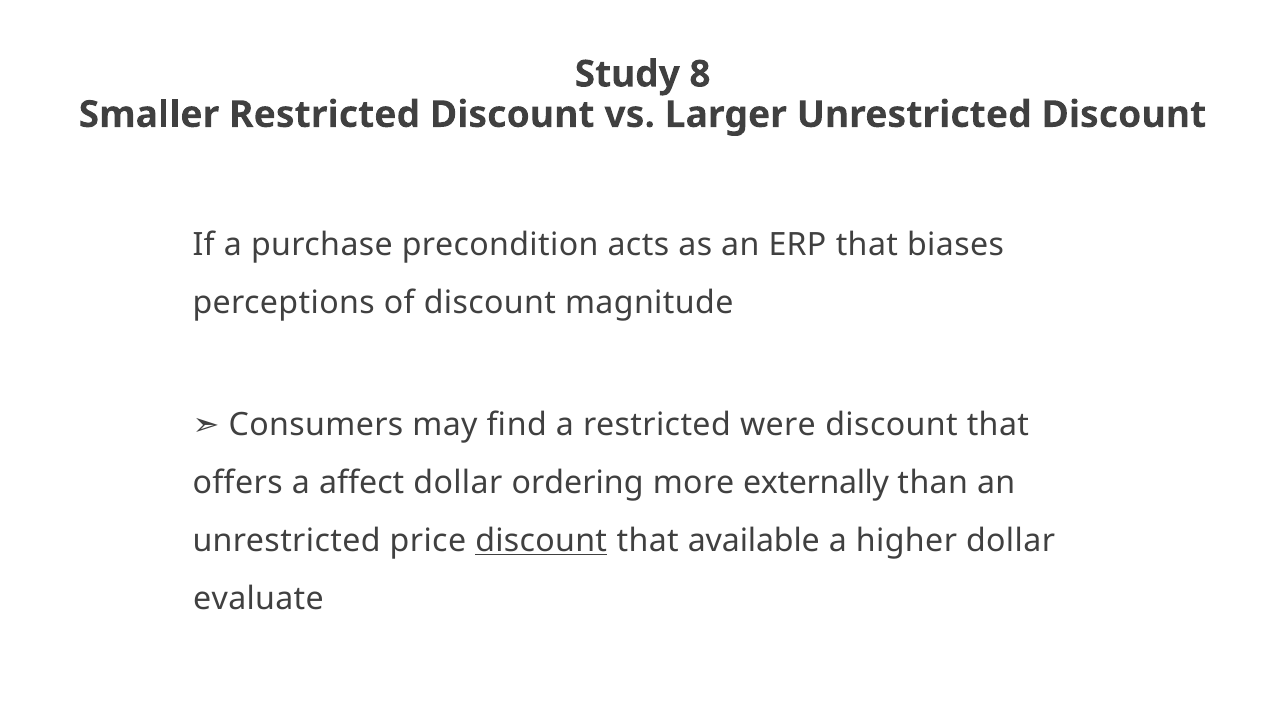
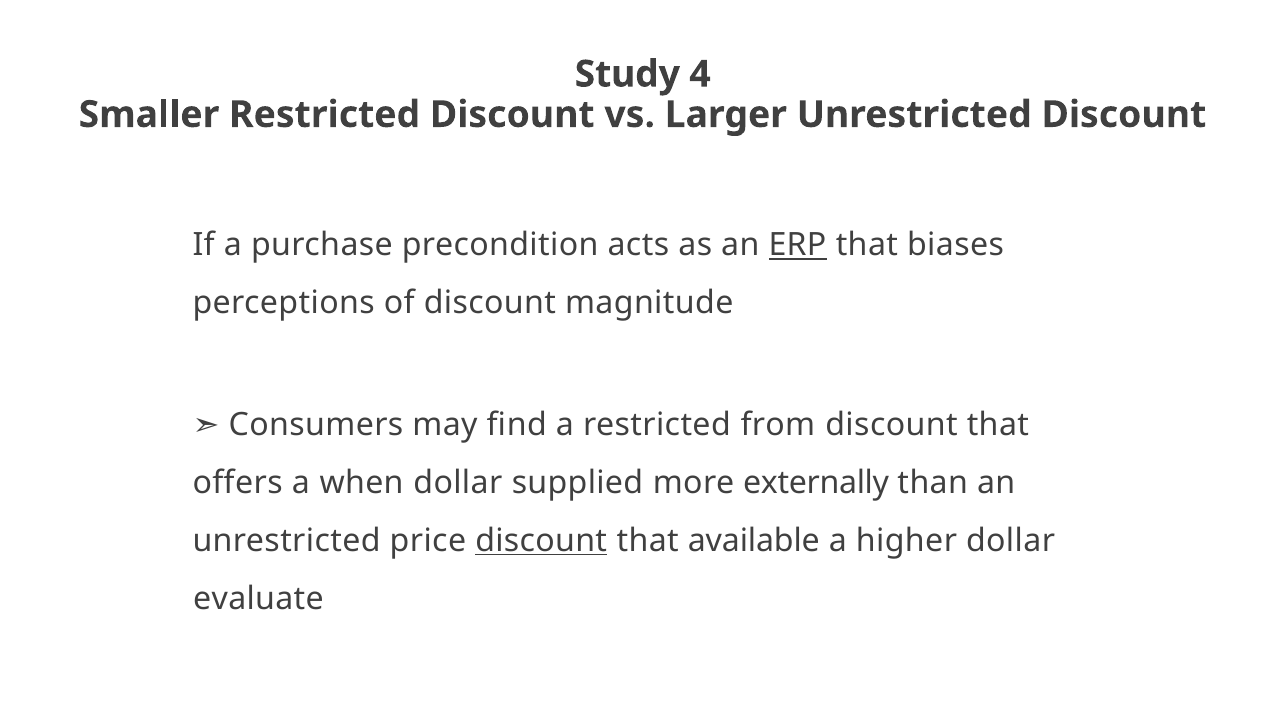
8: 8 -> 4
ERP underline: none -> present
were: were -> from
affect: affect -> when
ordering: ordering -> supplied
